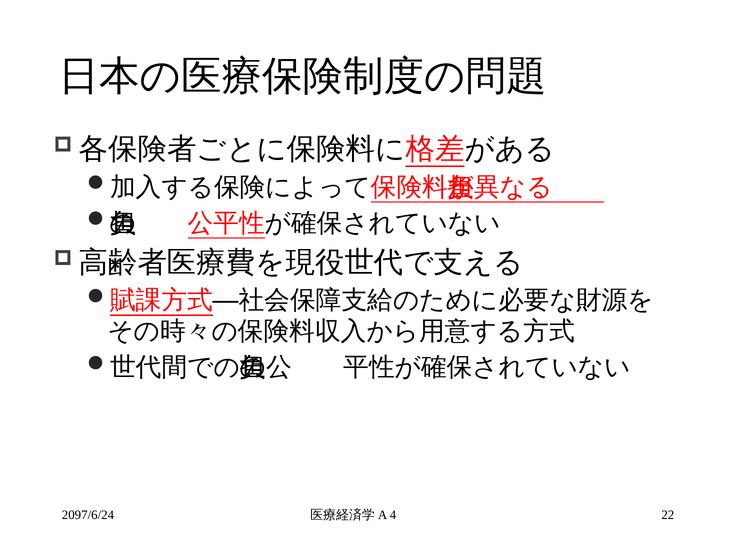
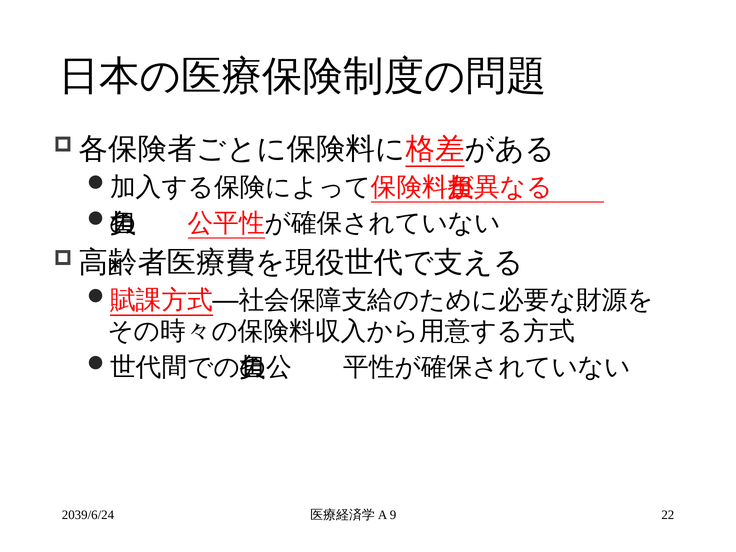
2097/6/24: 2097/6/24 -> 2039/6/24
4: 4 -> 9
